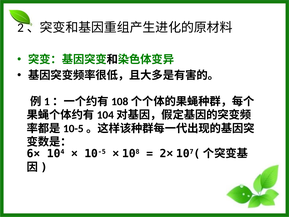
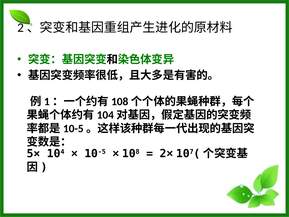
6×: 6× -> 5×
